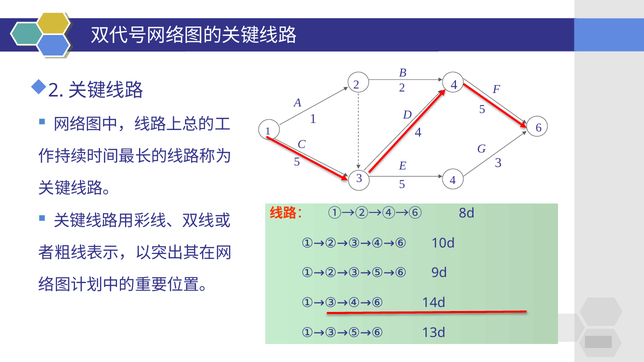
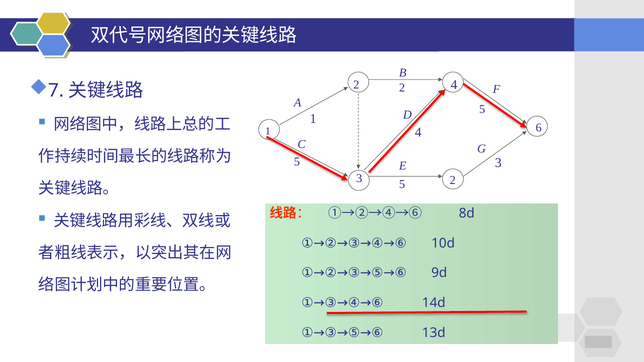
2 at (56, 91): 2 -> 7
3 4: 4 -> 2
